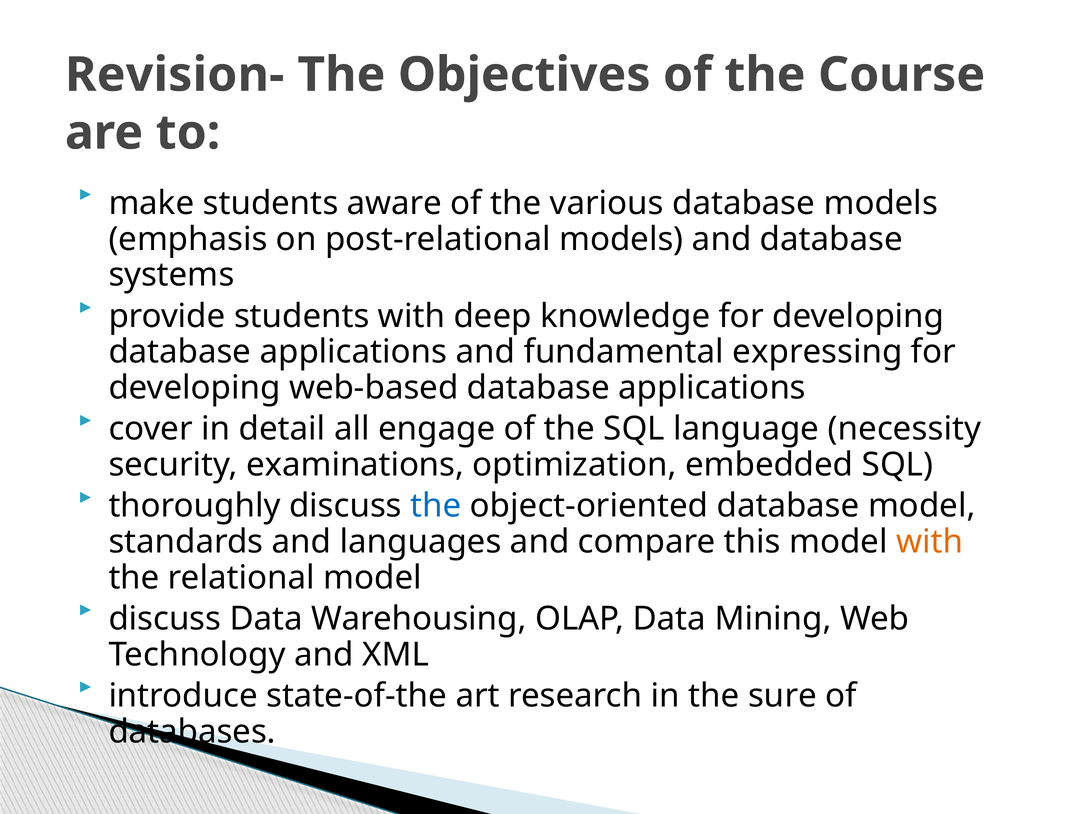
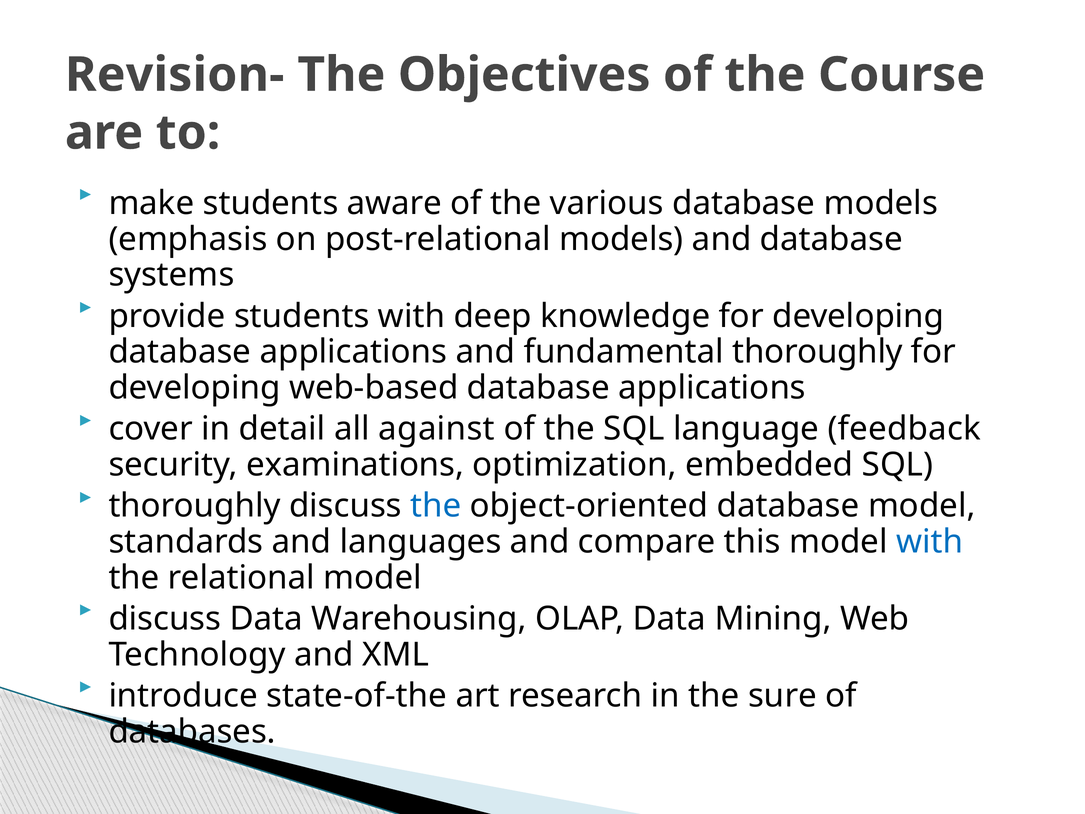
fundamental expressing: expressing -> thoroughly
engage: engage -> against
necessity: necessity -> feedback
with at (930, 542) colour: orange -> blue
